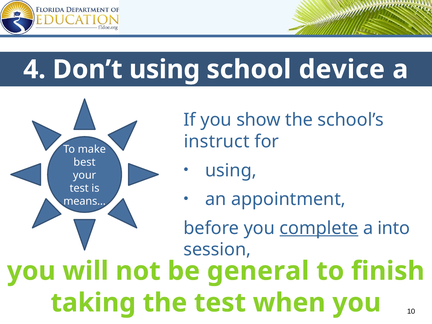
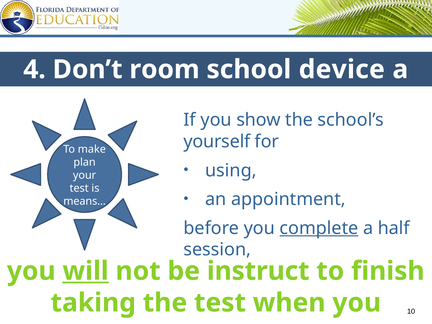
Don’t using: using -> room
instruct: instruct -> yourself
best: best -> plan
into: into -> half
will underline: none -> present
general: general -> instruct
